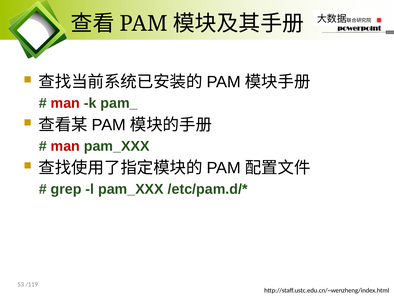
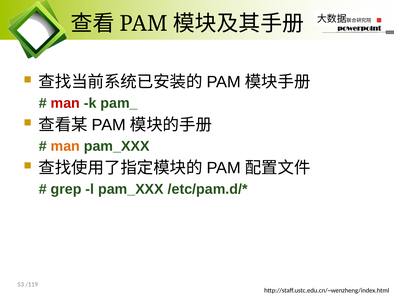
man at (65, 146) colour: red -> orange
